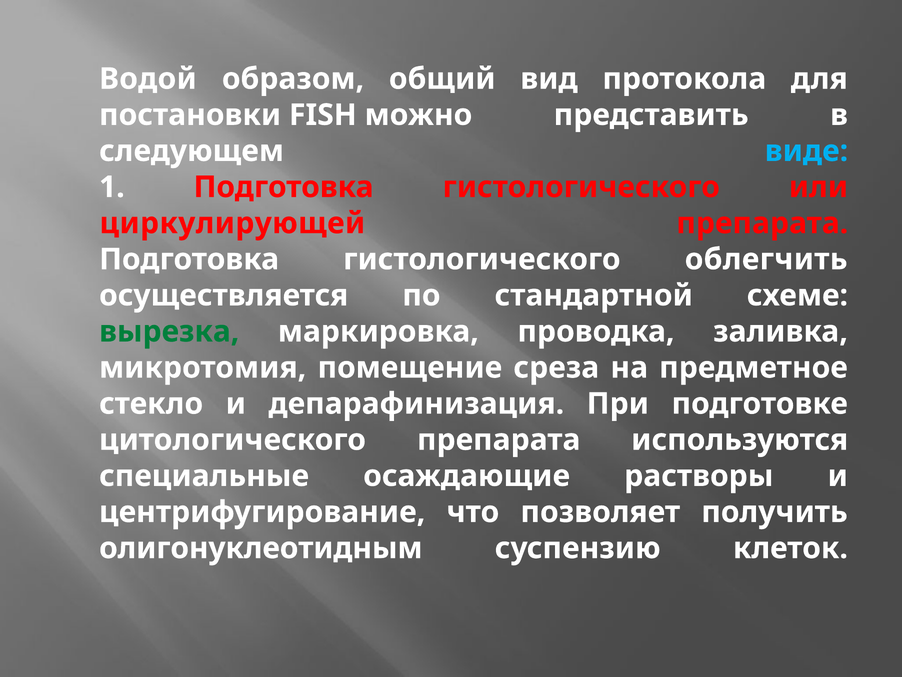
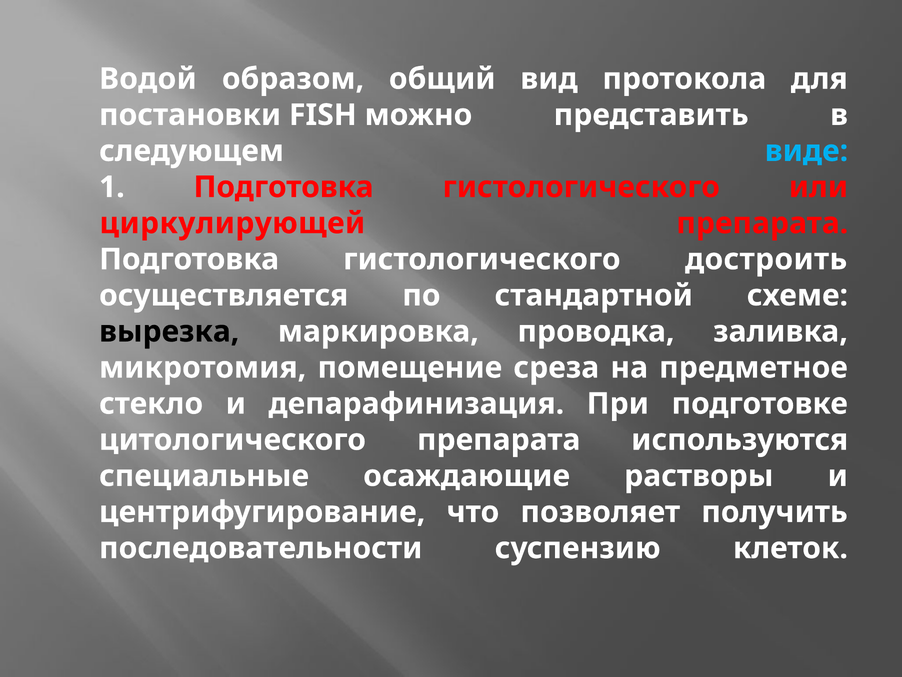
облегчить: облегчить -> достроить
вырезка colour: green -> black
олигонуклеотидным: олигонуклеотидным -> последовательности
